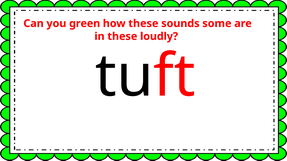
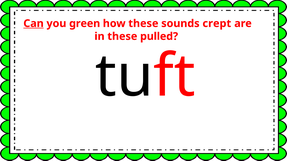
Can underline: none -> present
some: some -> crept
loudly: loudly -> pulled
